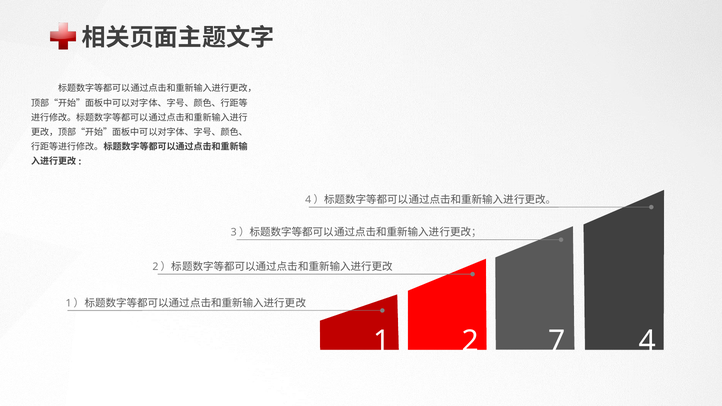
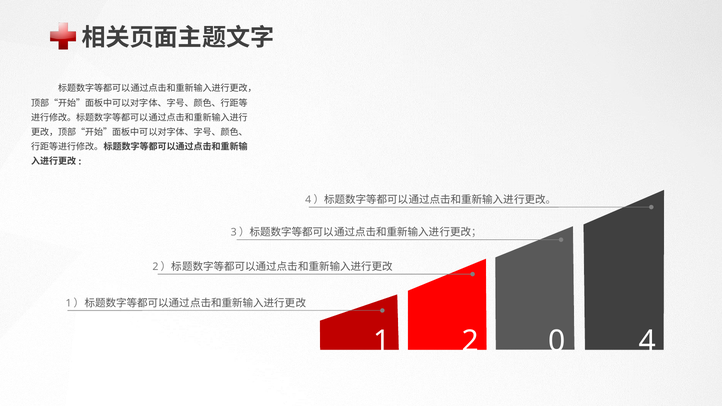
7: 7 -> 0
